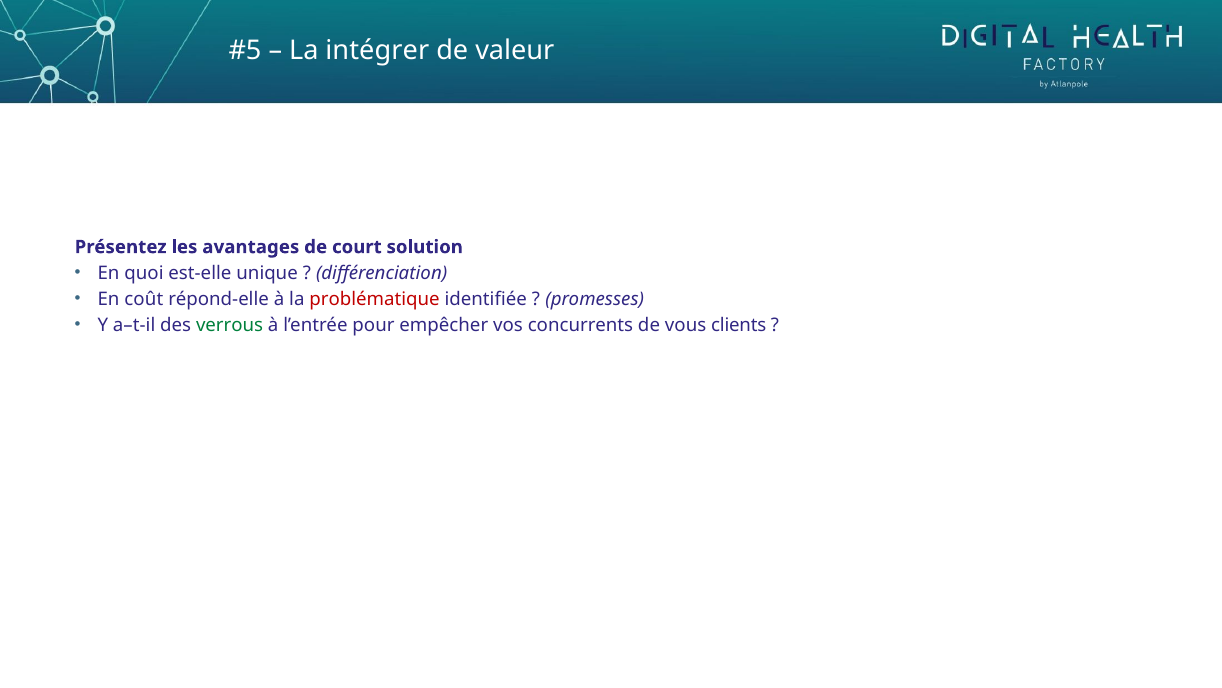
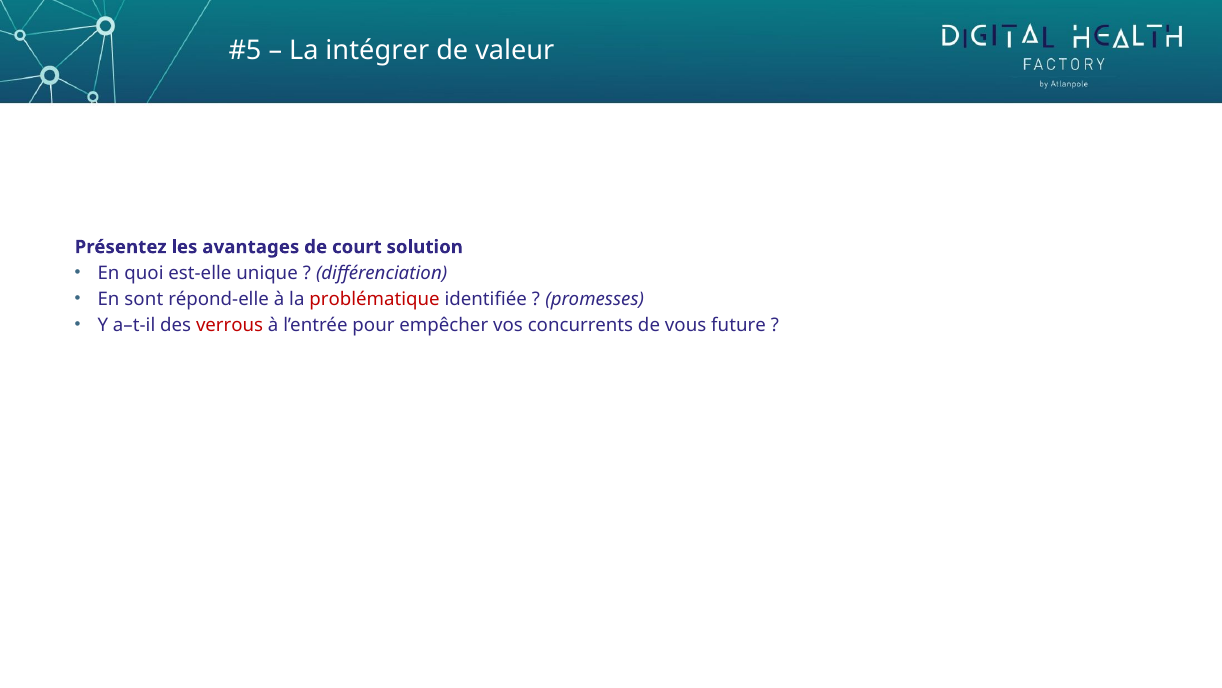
coût: coût -> sont
verrous colour: green -> red
clients: clients -> future
